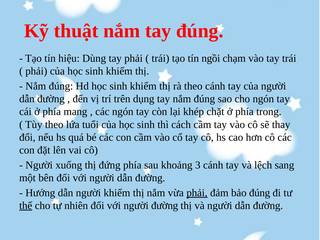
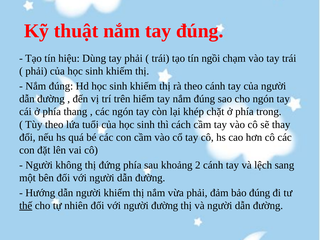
dụng: dụng -> hiểm
mang: mang -> thang
xuống: xuống -> không
3: 3 -> 2
phải at (197, 193) underline: present -> none
